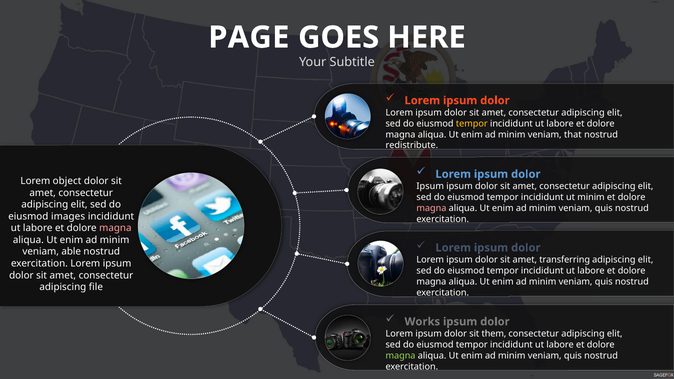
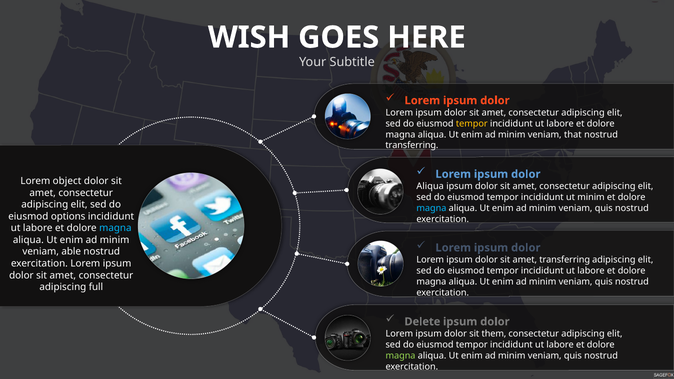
PAGE: PAGE -> WISH
redistribute at (412, 146): redistribute -> transferring
Ipsum at (430, 186): Ipsum -> Aliqua
magna at (431, 208) colour: pink -> light blue
images: images -> options
magna at (115, 228) colour: pink -> light blue
file: file -> full
Works: Works -> Delete
